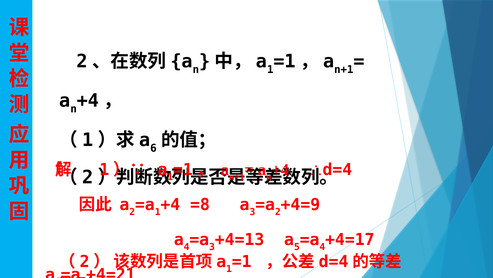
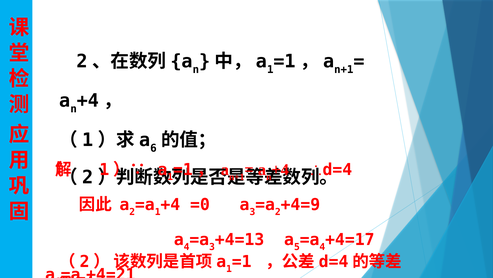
=8: =8 -> =0
